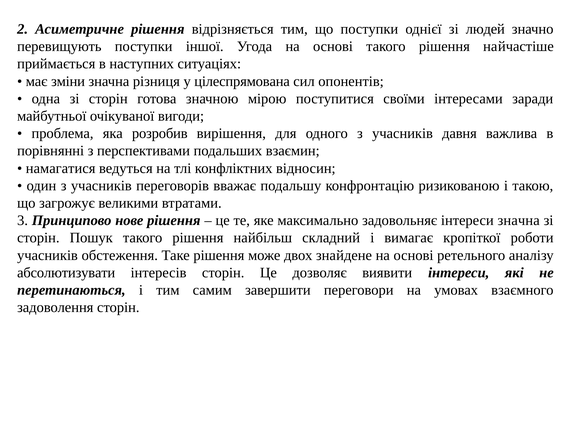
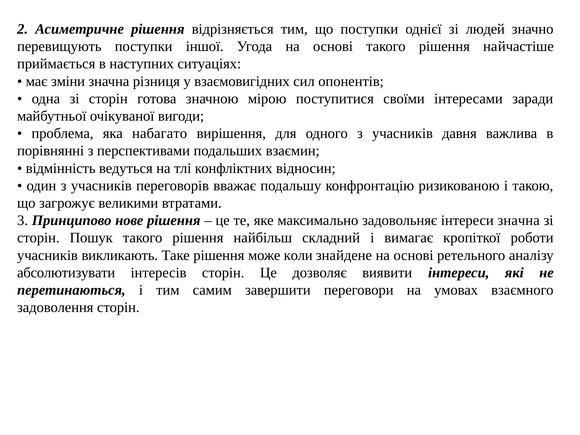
цілеспрямована: цілеспрямована -> взаємовигідних
розробив: розробив -> набагато
намагатися: намагатися -> відмінність
обстеження: обстеження -> викликають
двох: двох -> коли
